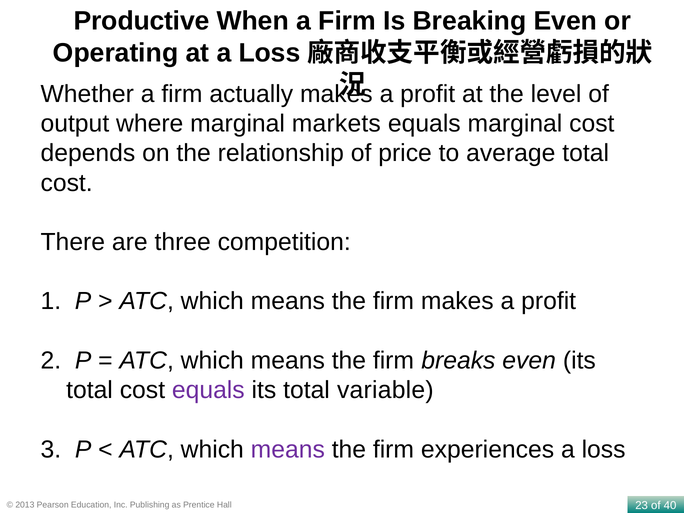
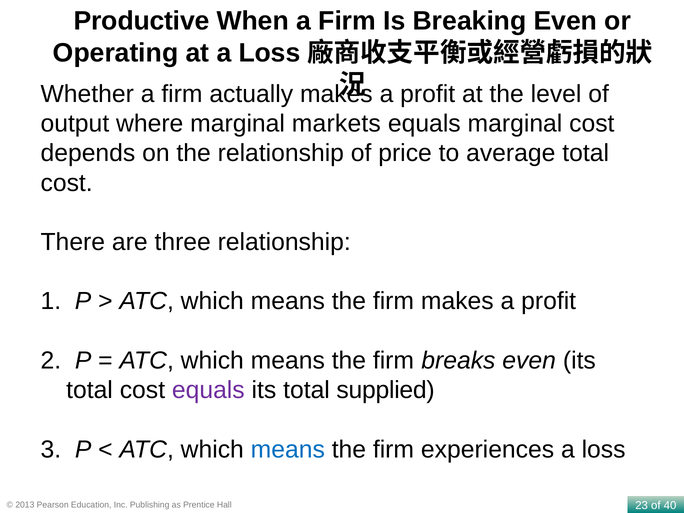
three competition: competition -> relationship
variable: variable -> supplied
means at (288, 449) colour: purple -> blue
